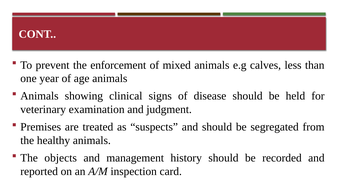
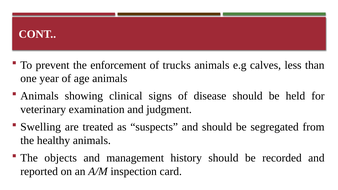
mixed: mixed -> trucks
Premises: Premises -> Swelling
